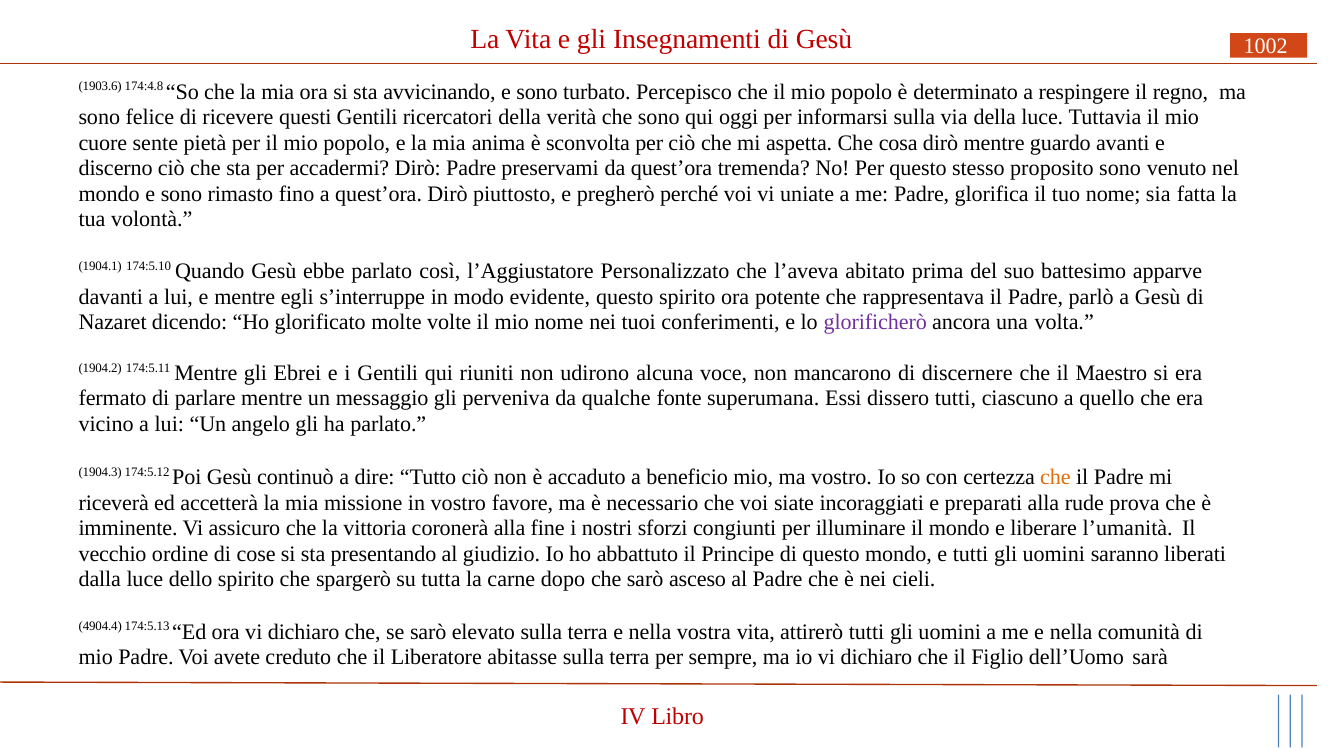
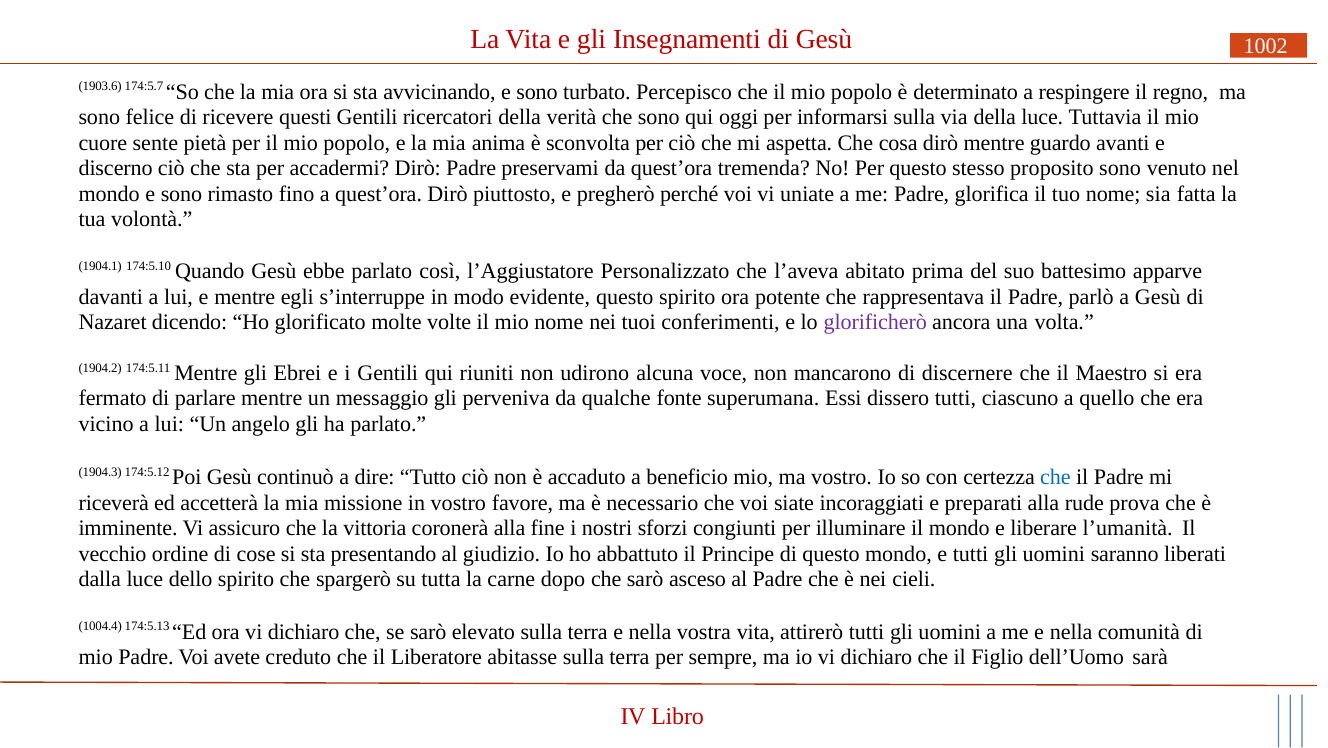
174:4.8: 174:4.8 -> 174:5.7
che at (1055, 477) colour: orange -> blue
4904.4: 4904.4 -> 1004.4
